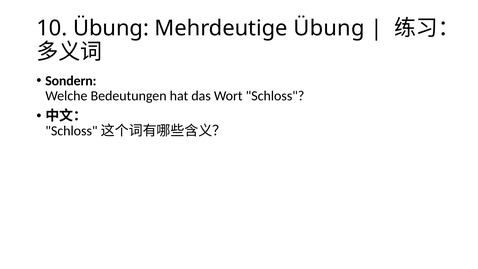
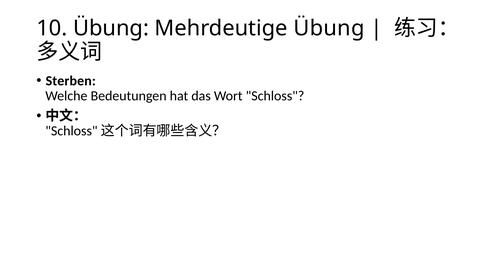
Sondern: Sondern -> Sterben
